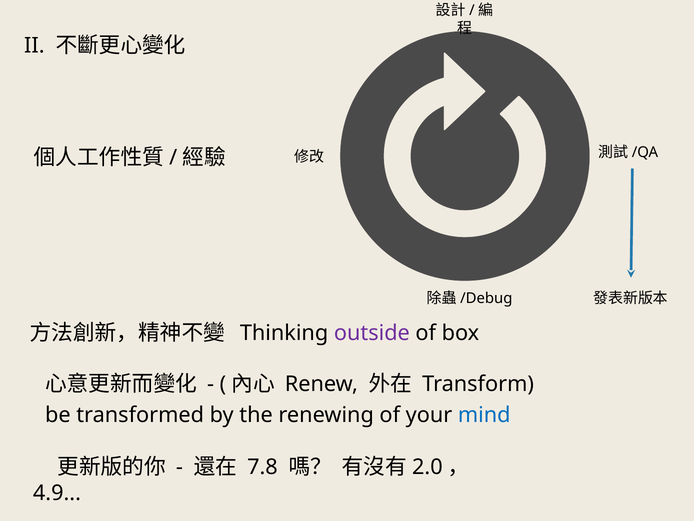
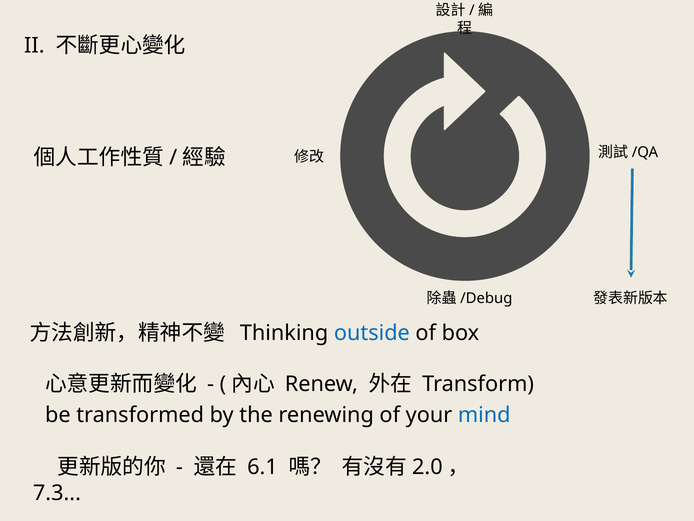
outside colour: purple -> blue
7.8: 7.8 -> 6.1
4.9: 4.9 -> 7.3
